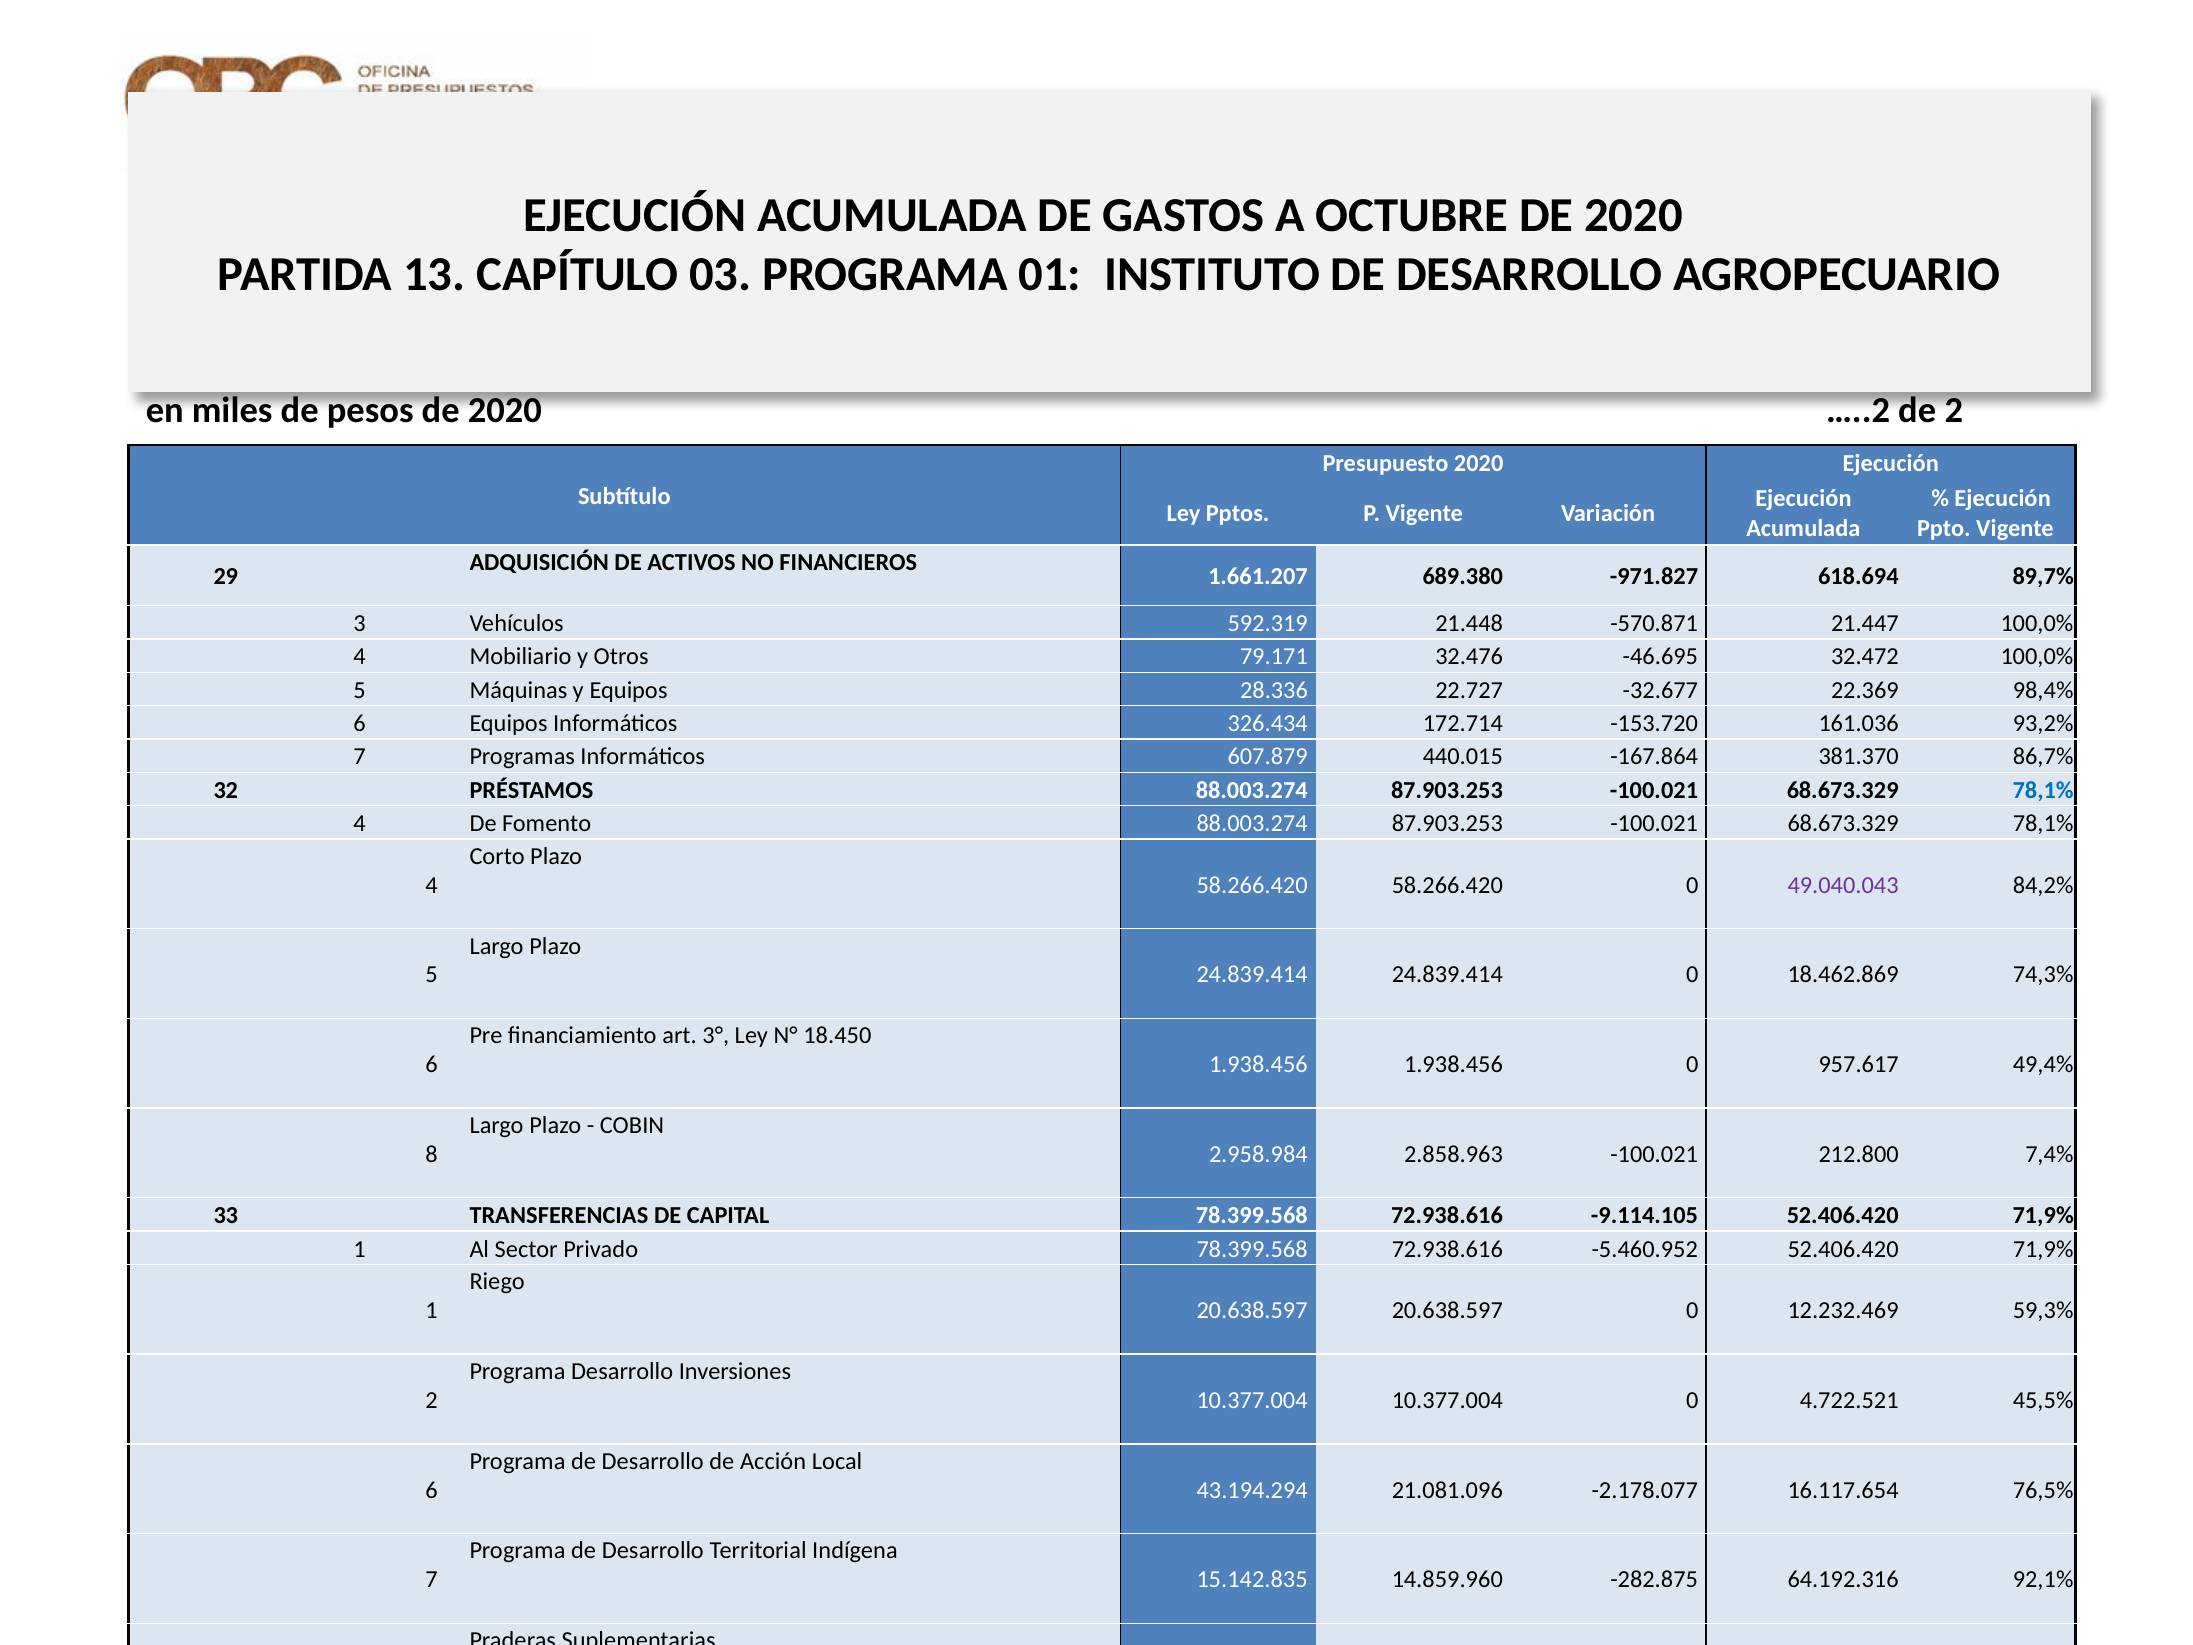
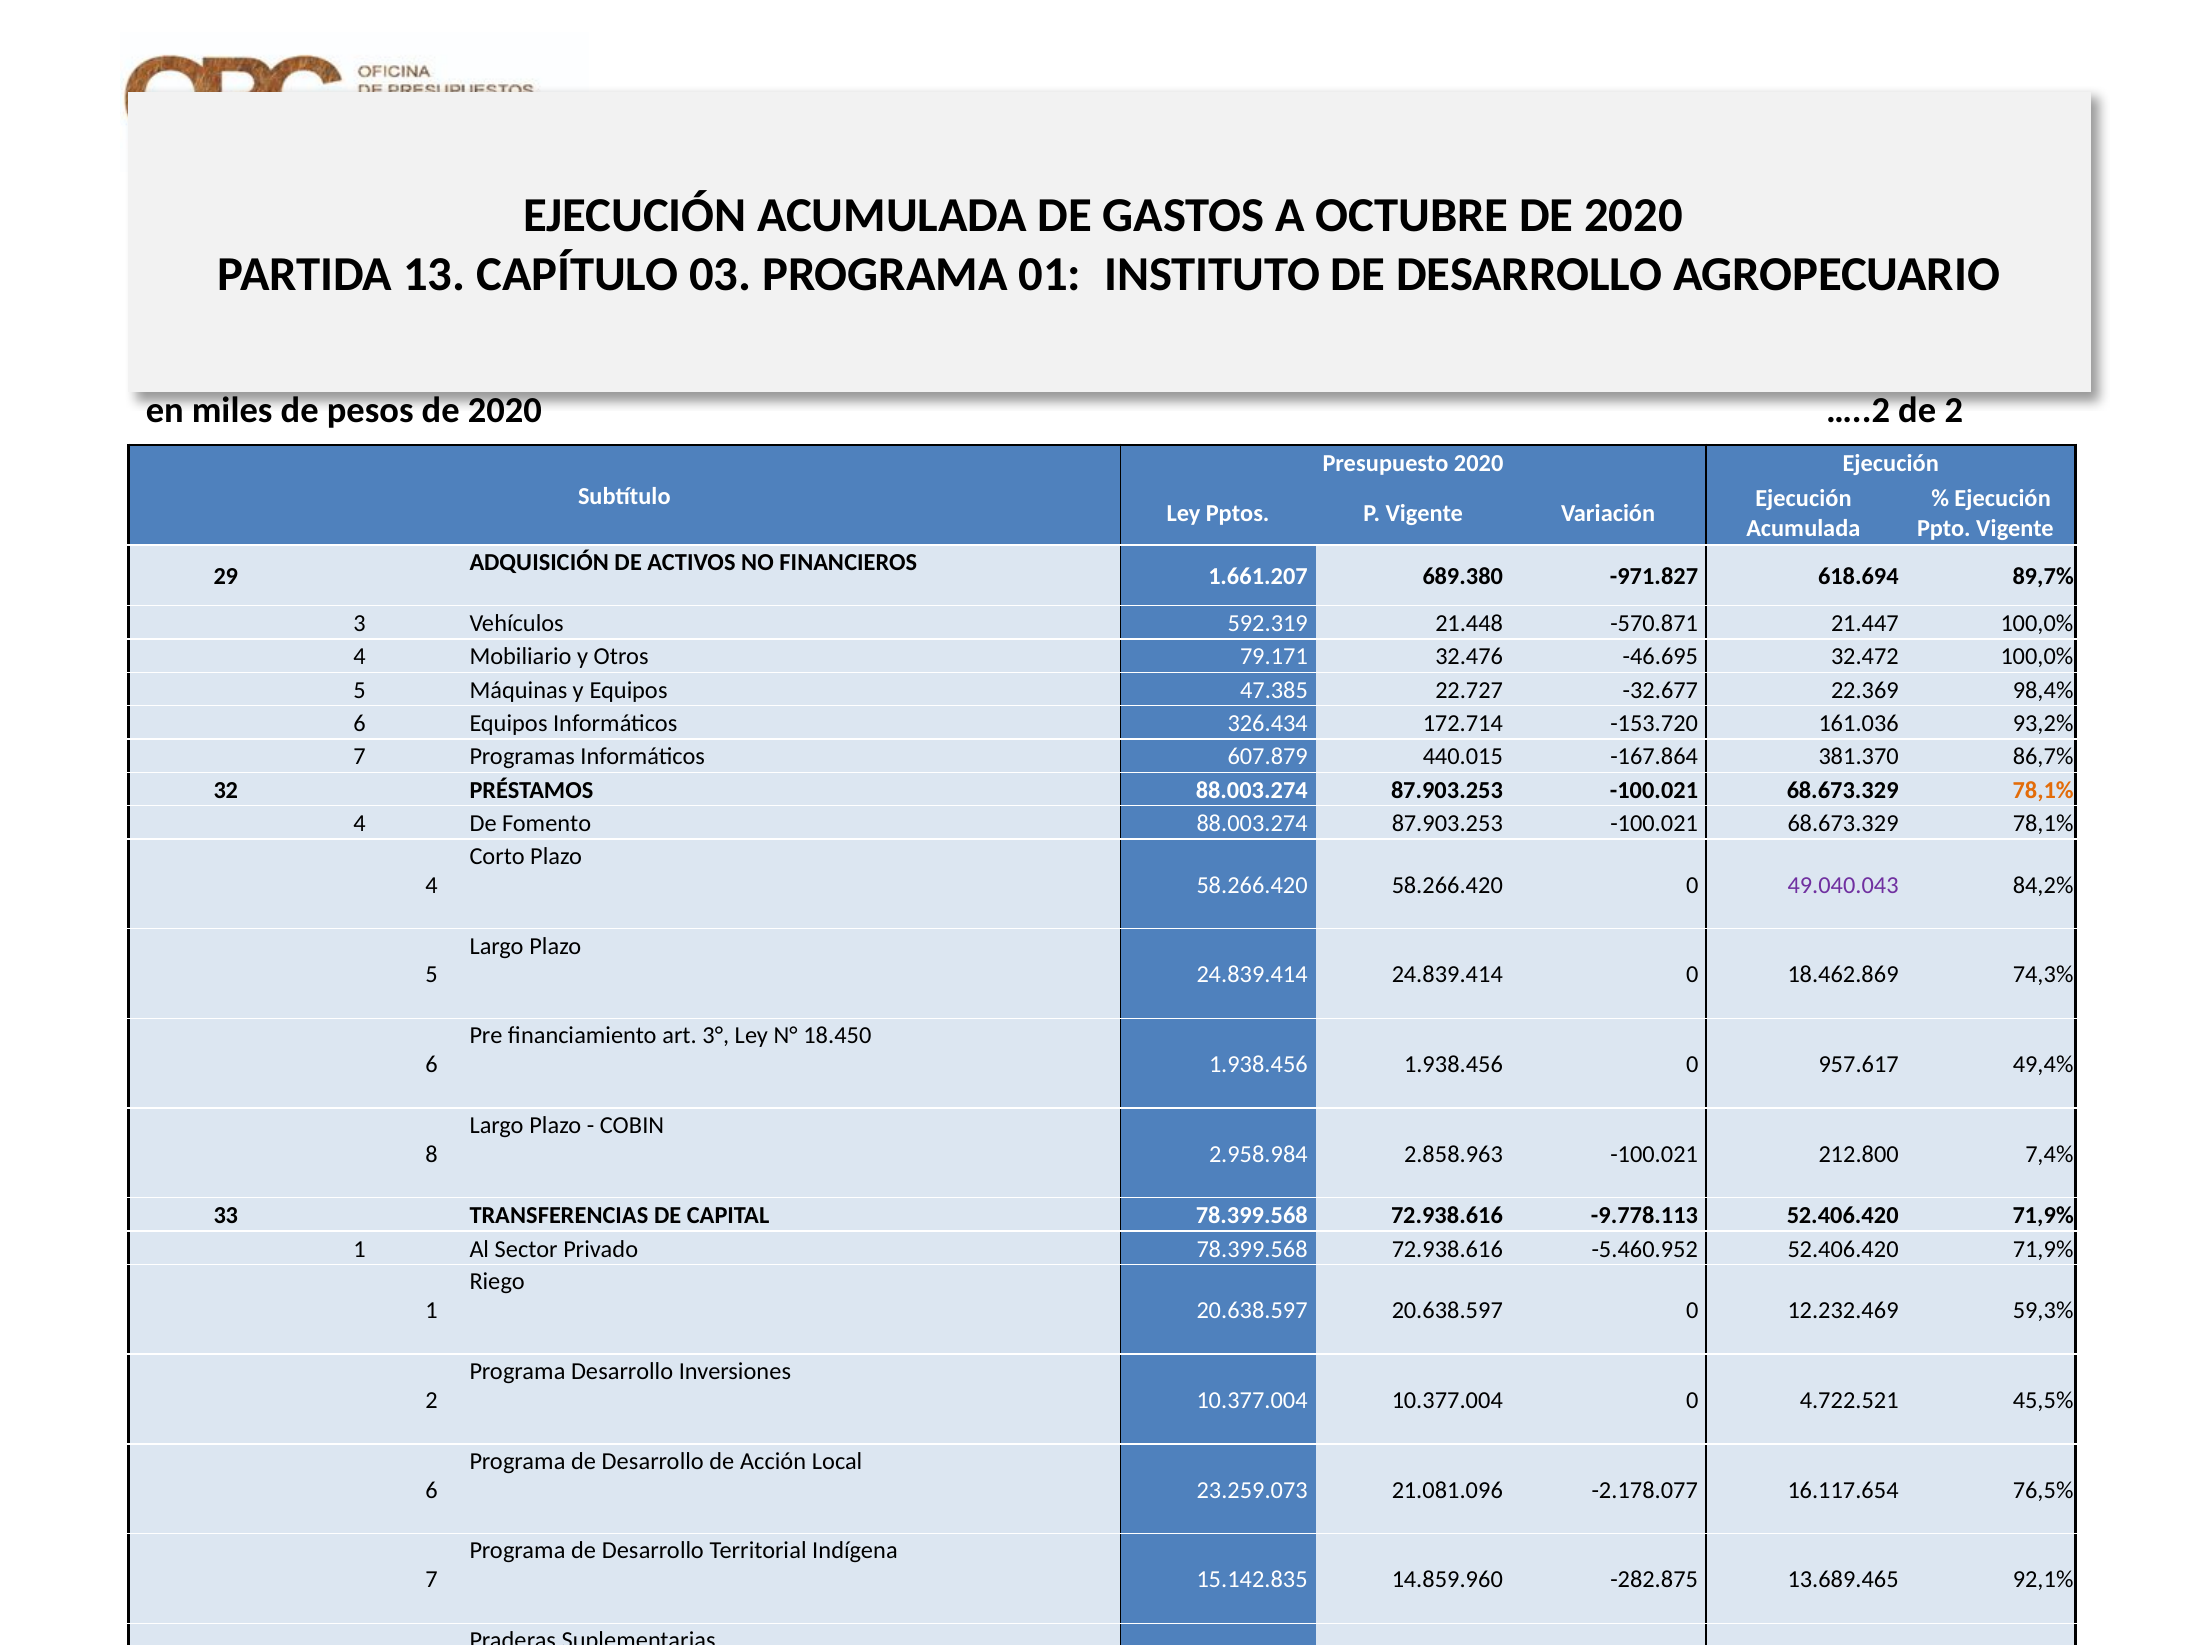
28.336: 28.336 -> 47.385
78,1% at (2043, 790) colour: blue -> orange
-9.114.105: -9.114.105 -> -9.778.113
43.194.294: 43.194.294 -> 23.259.073
64.192.316: 64.192.316 -> 13.689.465
